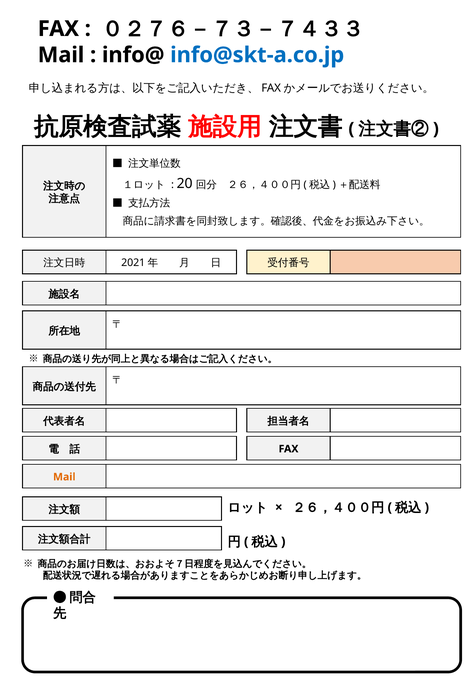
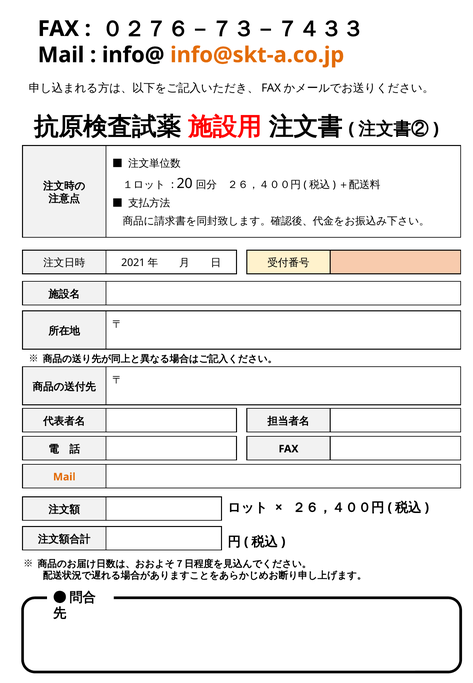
info@skt-a.co.jp colour: blue -> orange
